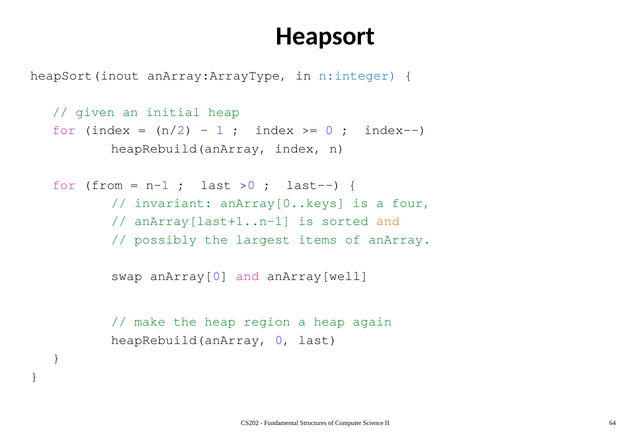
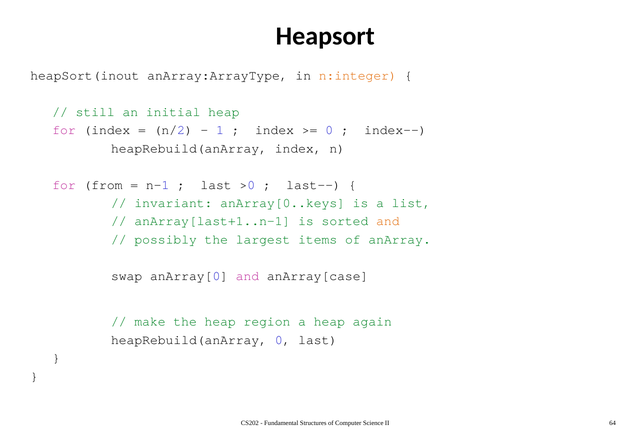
n:integer colour: blue -> orange
given: given -> still
four: four -> list
anArray[well: anArray[well -> anArray[case
